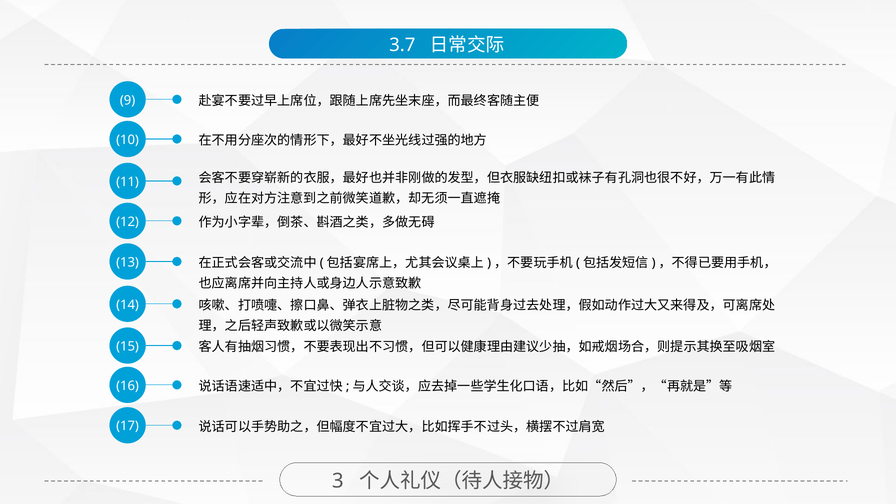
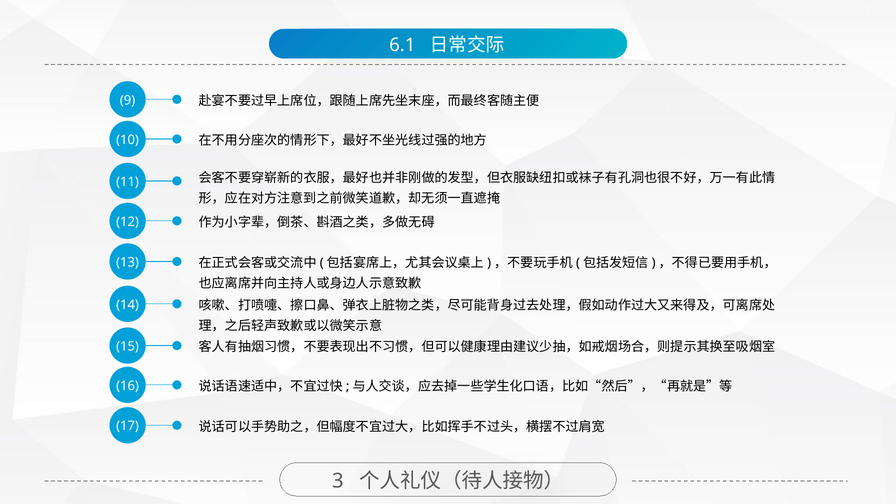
3.7: 3.7 -> 6.1
